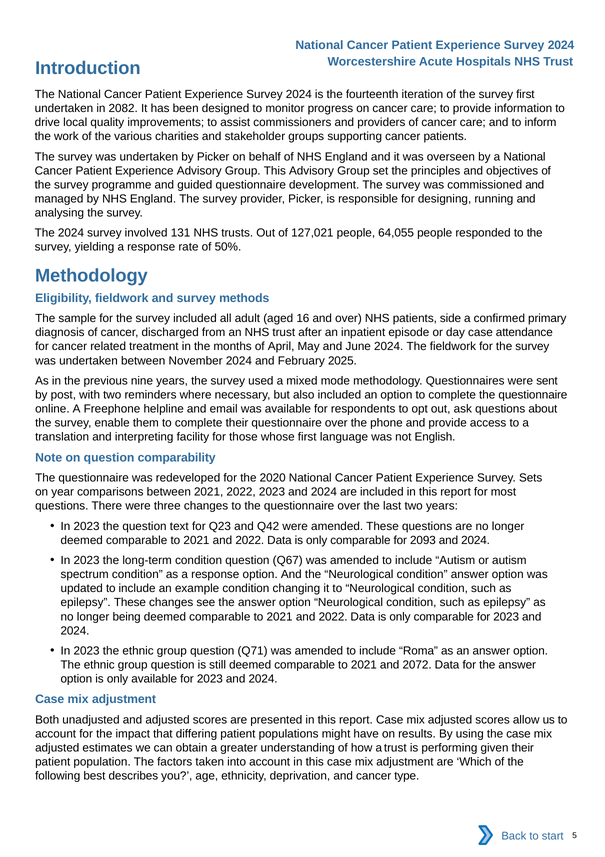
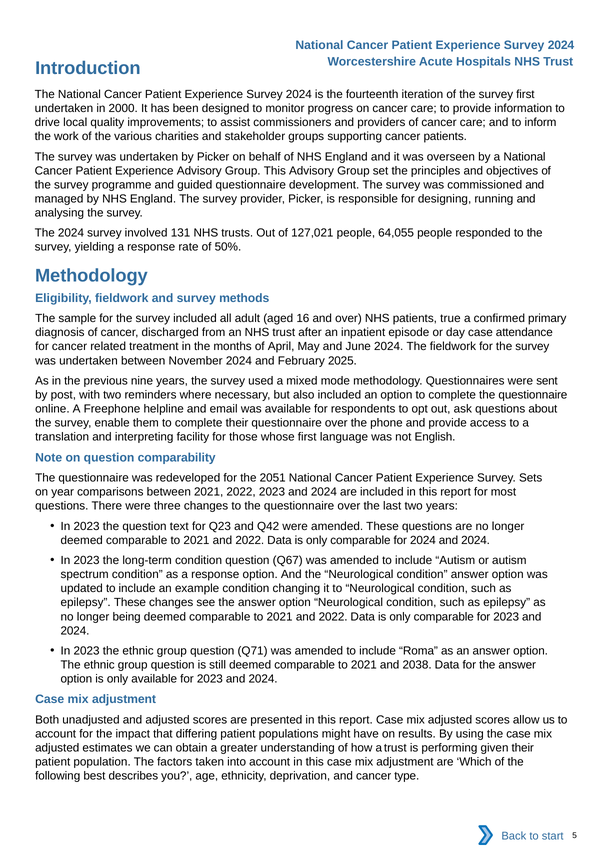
2082: 2082 -> 2000
side: side -> true
2020: 2020 -> 2051
for 2093: 2093 -> 2024
2072: 2072 -> 2038
